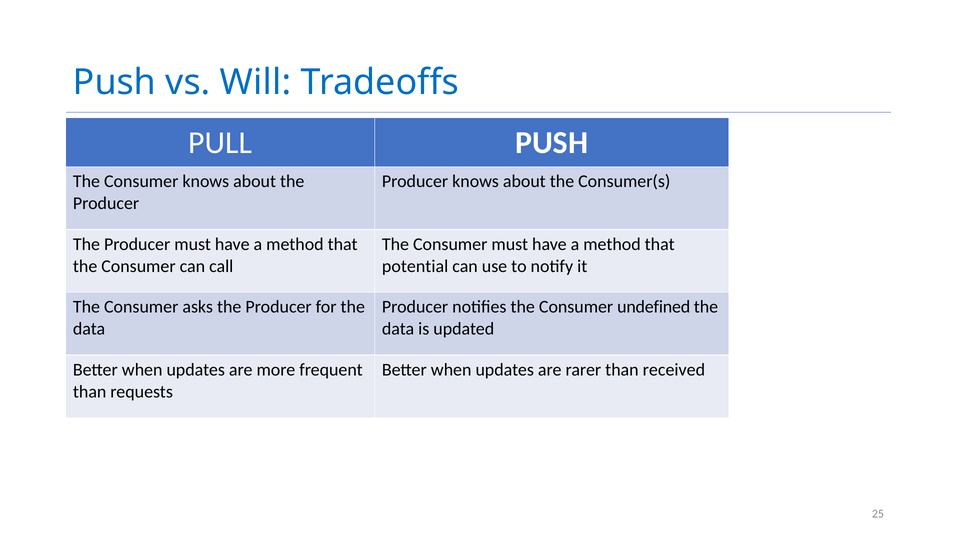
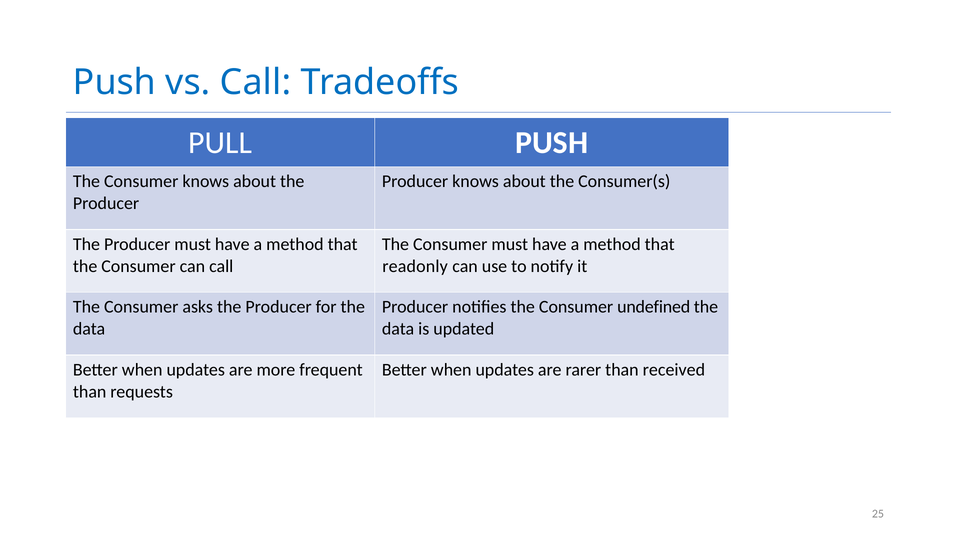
vs Will: Will -> Call
potential: potential -> readonly
